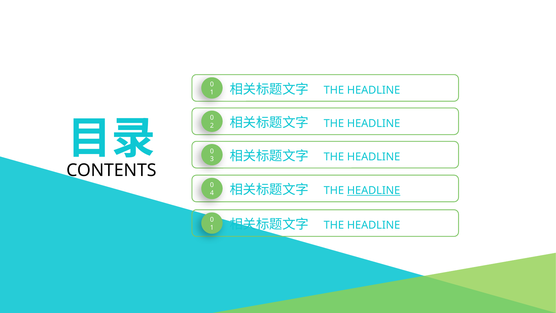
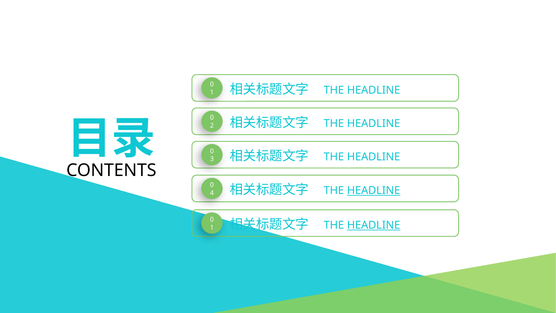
HEADLINE at (374, 225) underline: none -> present
